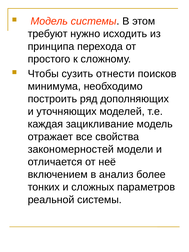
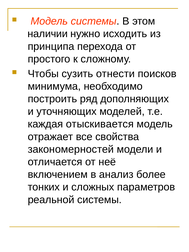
требуют: требуют -> наличии
зацикливание: зацикливание -> отыскивается
